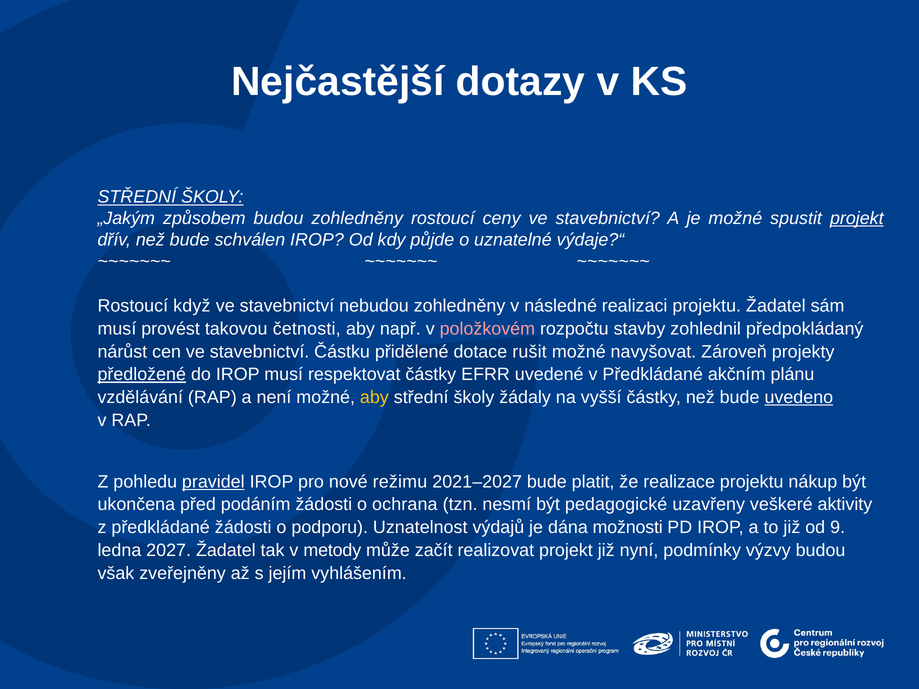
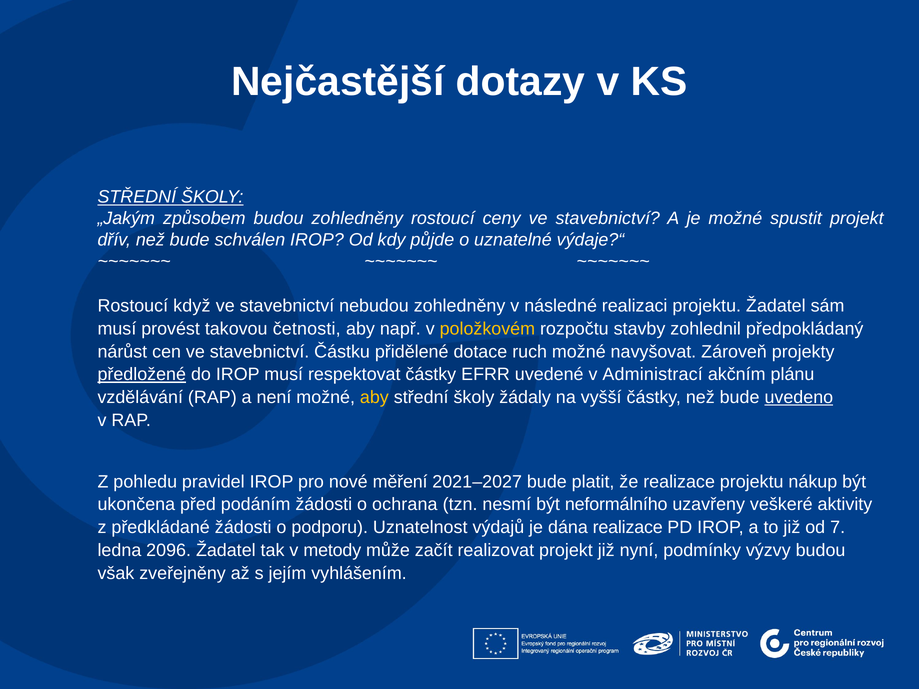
projekt at (857, 219) underline: present -> none
položkovém colour: pink -> yellow
rušit: rušit -> ruch
v Předkládané: Předkládané -> Administrací
pravidel underline: present -> none
režimu: režimu -> měření
pedagogické: pedagogické -> neformálního
dána možnosti: možnosti -> realizace
9: 9 -> 7
2027: 2027 -> 2096
